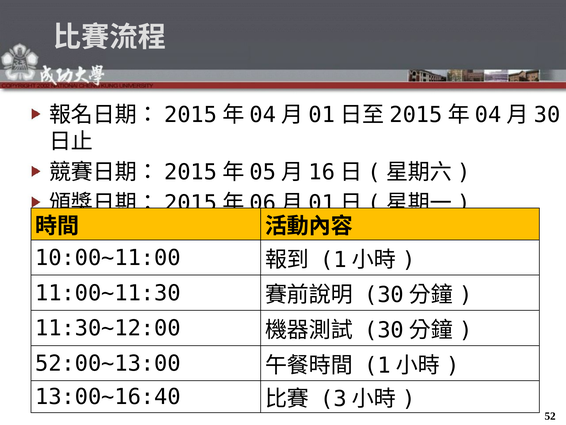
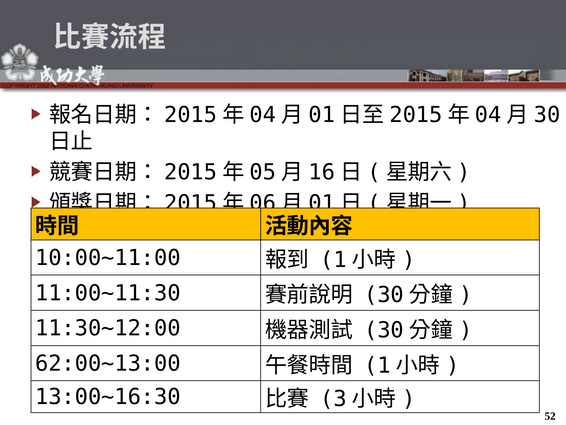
52:00~13:00: 52:00~13:00 -> 62:00~13:00
13:00~16:40: 13:00~16:40 -> 13:00~16:30
